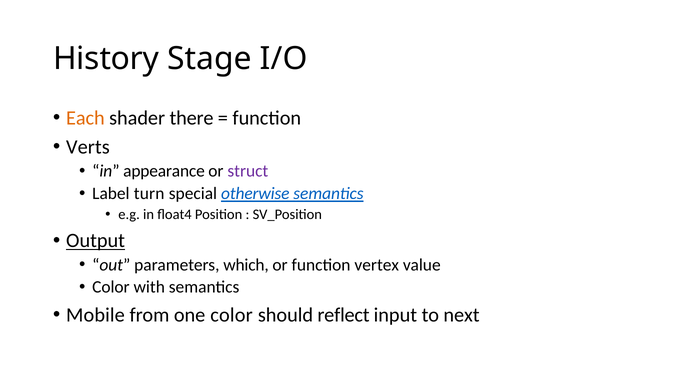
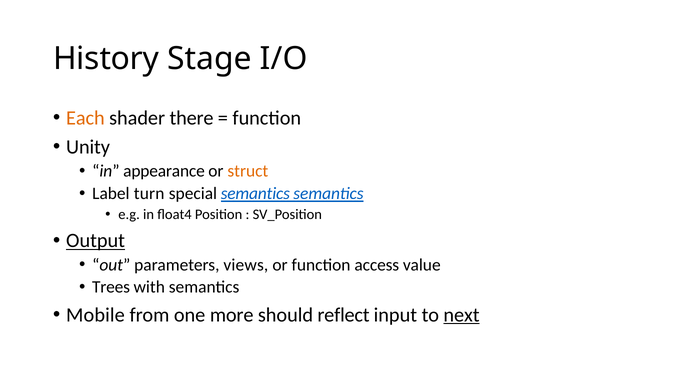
Verts: Verts -> Unity
struct colour: purple -> orange
special otherwise: otherwise -> semantics
which: which -> views
vertex: vertex -> access
Color at (111, 287): Color -> Trees
one color: color -> more
next underline: none -> present
